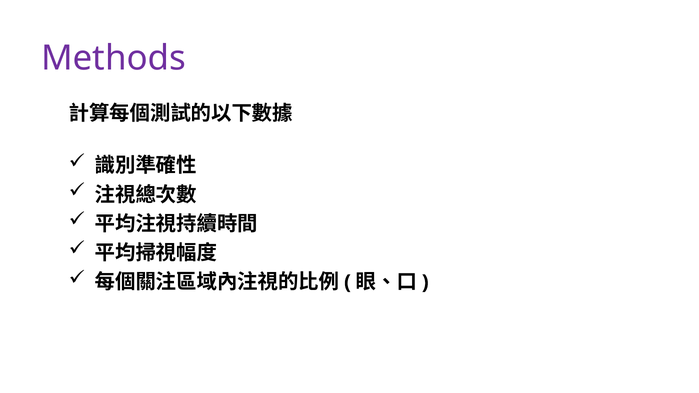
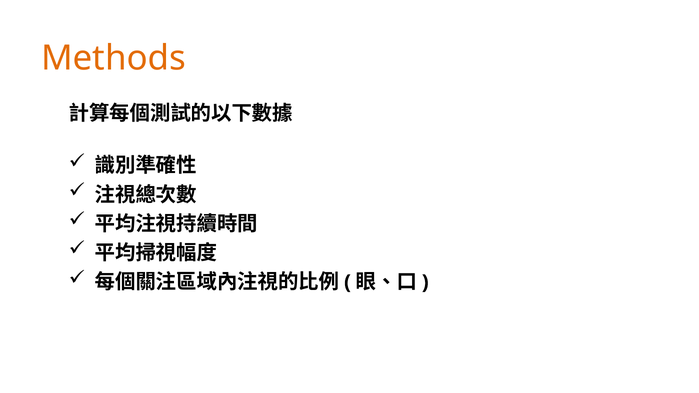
Methods colour: purple -> orange
